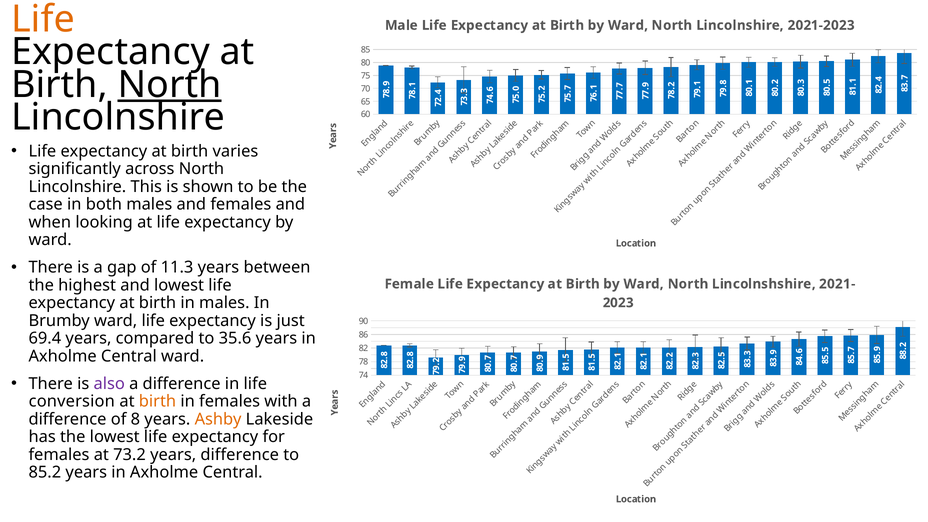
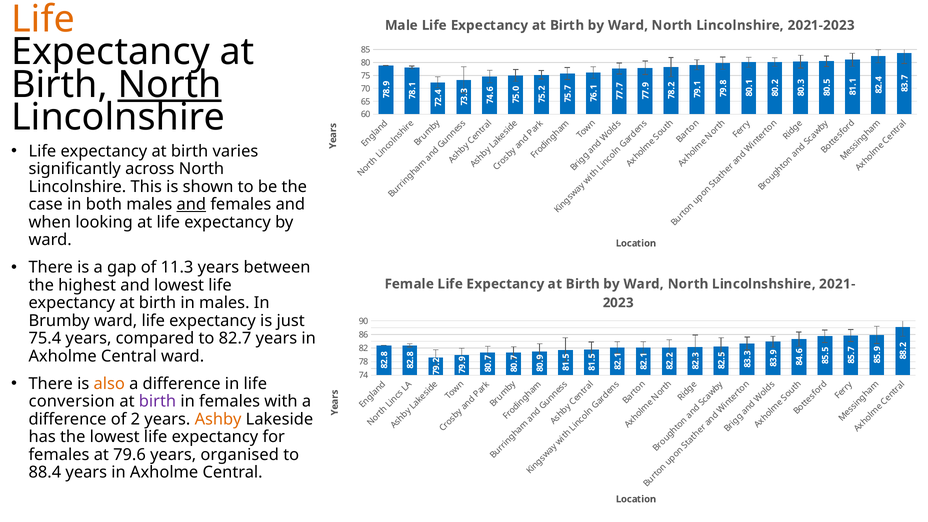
and at (191, 204) underline: none -> present
69.4: 69.4 -> 75.4
35.6: 35.6 -> 82.7
also colour: purple -> orange
birth at (157, 401) colour: orange -> purple
of 8: 8 -> 2
73.2: 73.2 -> 79.6
years difference: difference -> organised
85.2: 85.2 -> 88.4
